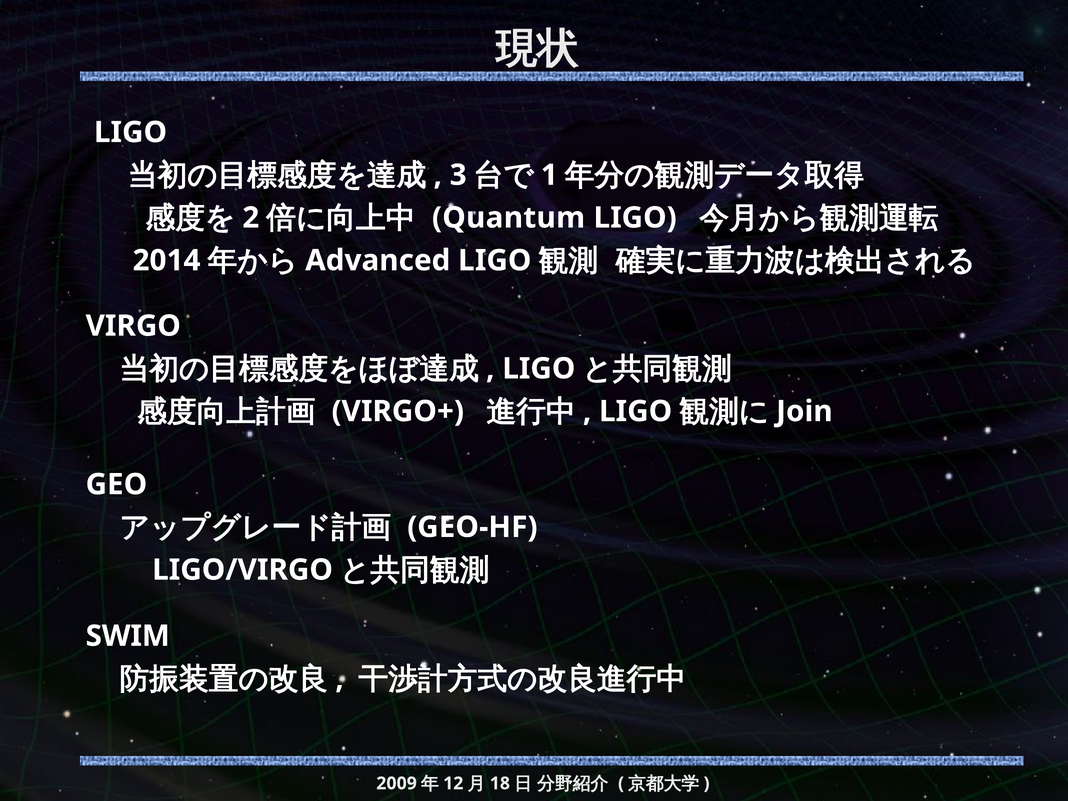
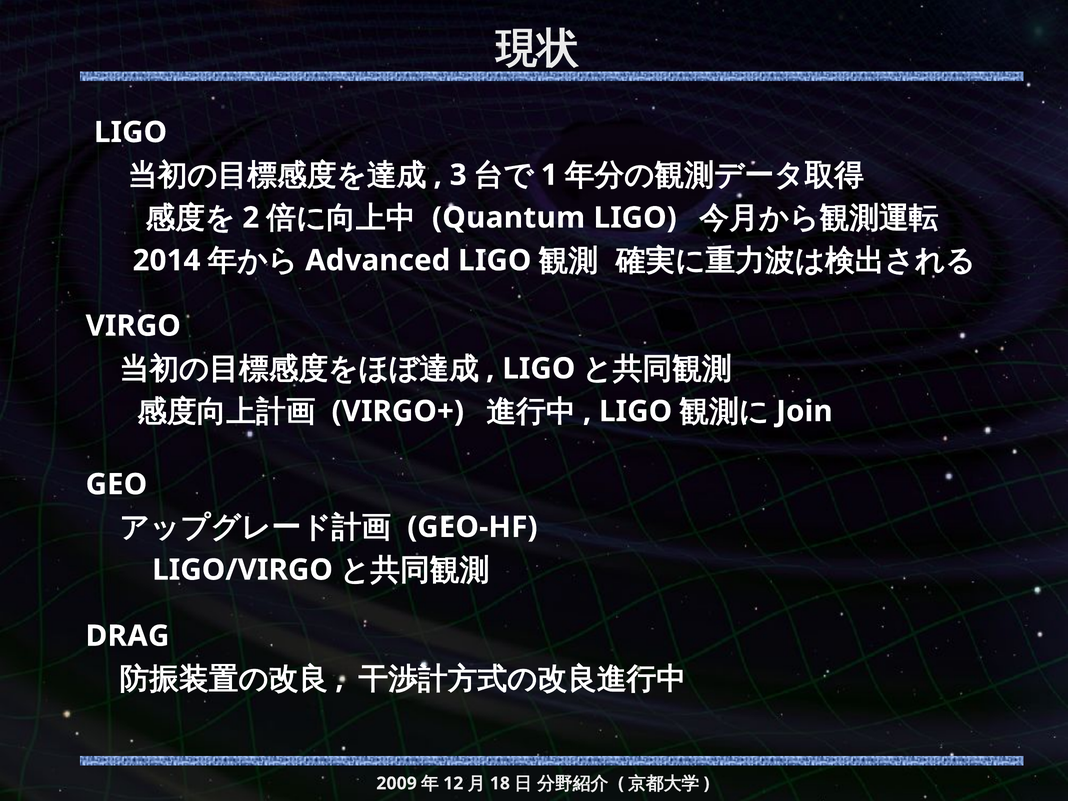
SWIM: SWIM -> DRAG
